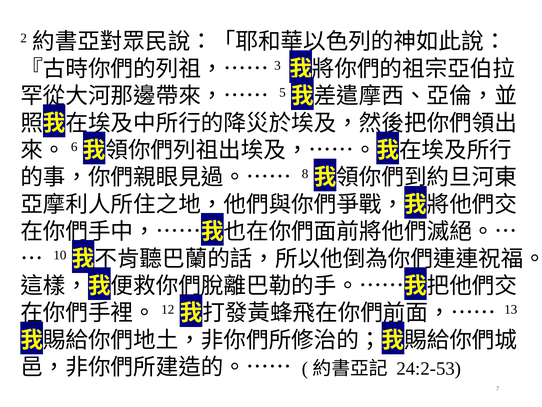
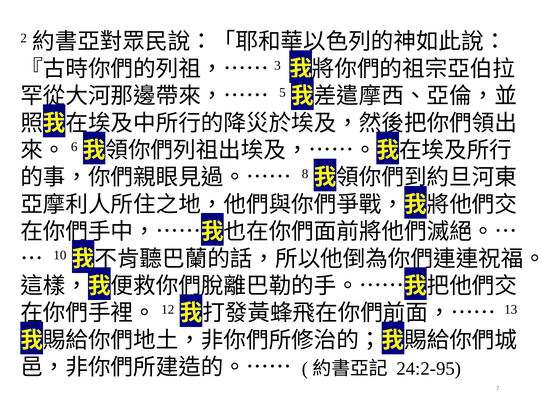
24:2-53: 24:2-53 -> 24:2-95
